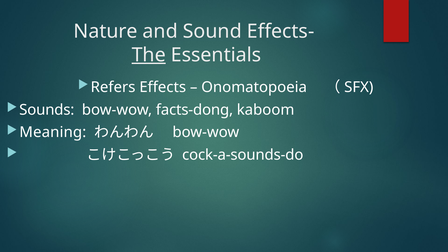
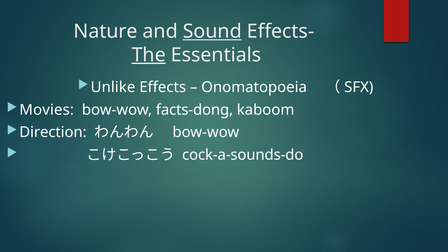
Sound underline: none -> present
Refers: Refers -> Unlike
Sounds: Sounds -> Movies
Meaning: Meaning -> Direction
